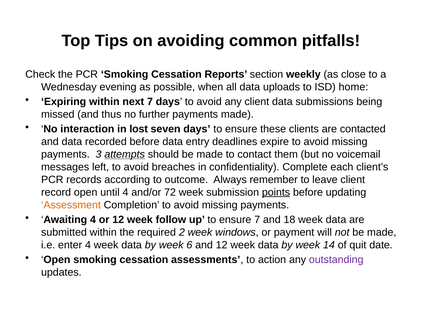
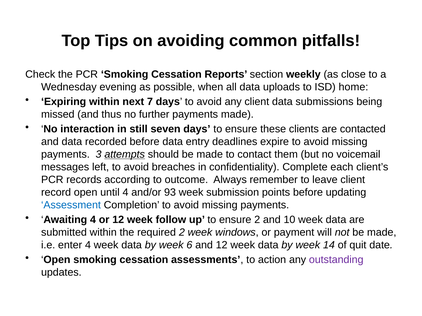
lost: lost -> still
72: 72 -> 93
points underline: present -> none
Assessment colour: orange -> blue
ensure 7: 7 -> 2
18: 18 -> 10
